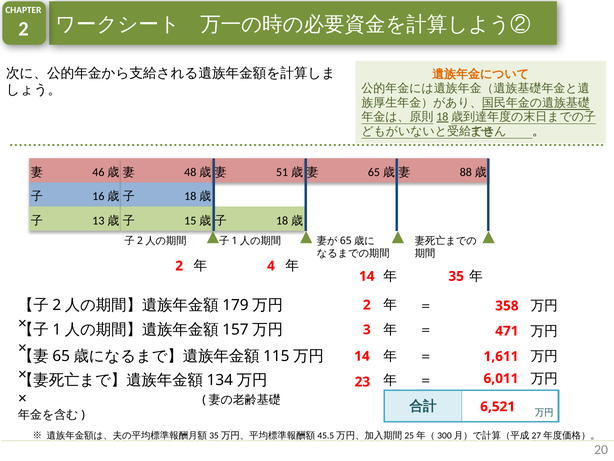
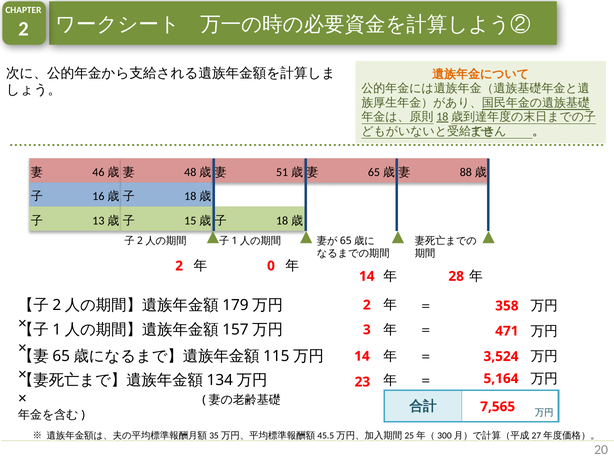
4: 4 -> 0
35: 35 -> 28
1,611: 1,611 -> 3,524
6,011: 6,011 -> 5,164
6,521: 6,521 -> 7,565
